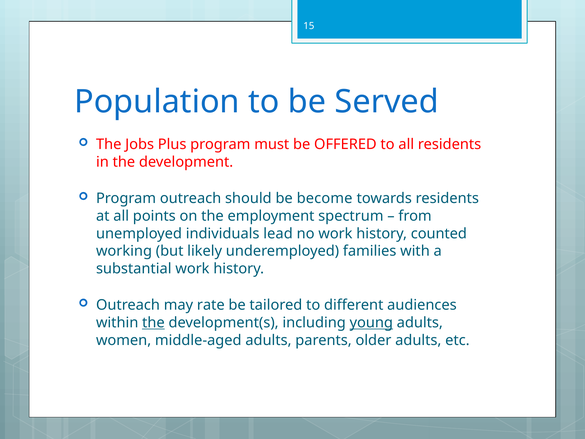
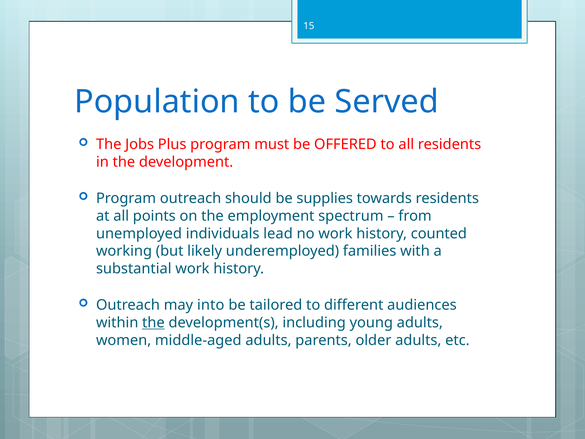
become: become -> supplies
rate: rate -> into
young underline: present -> none
